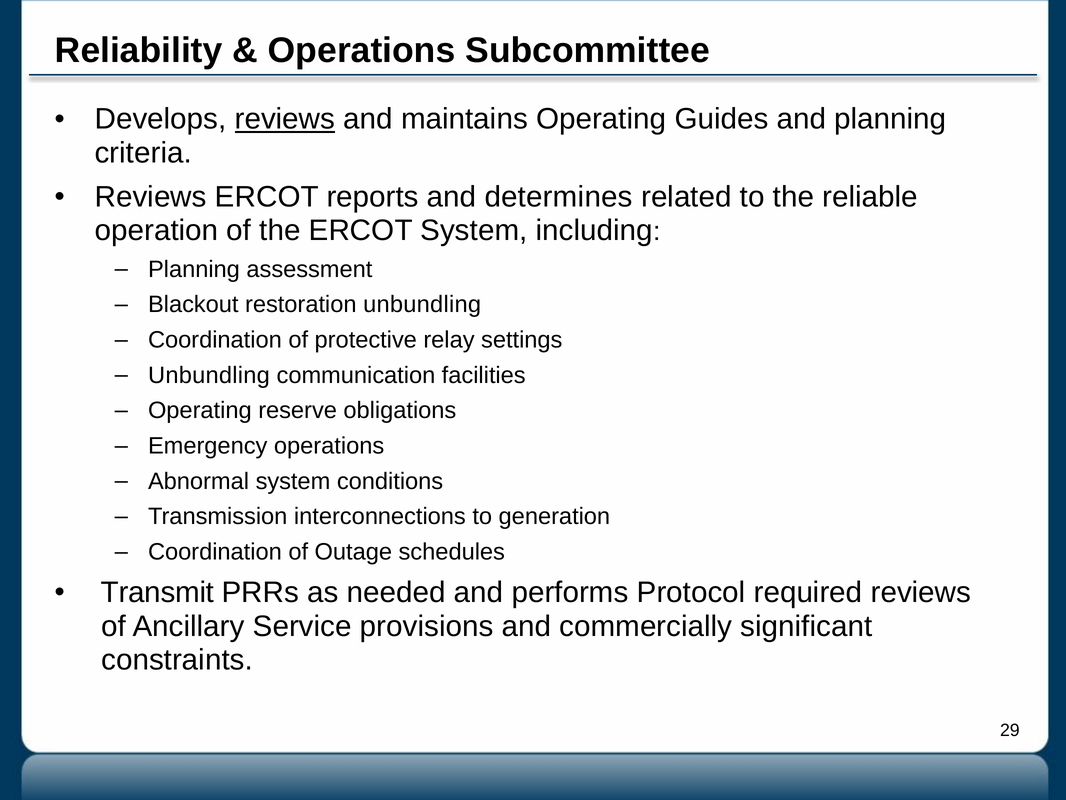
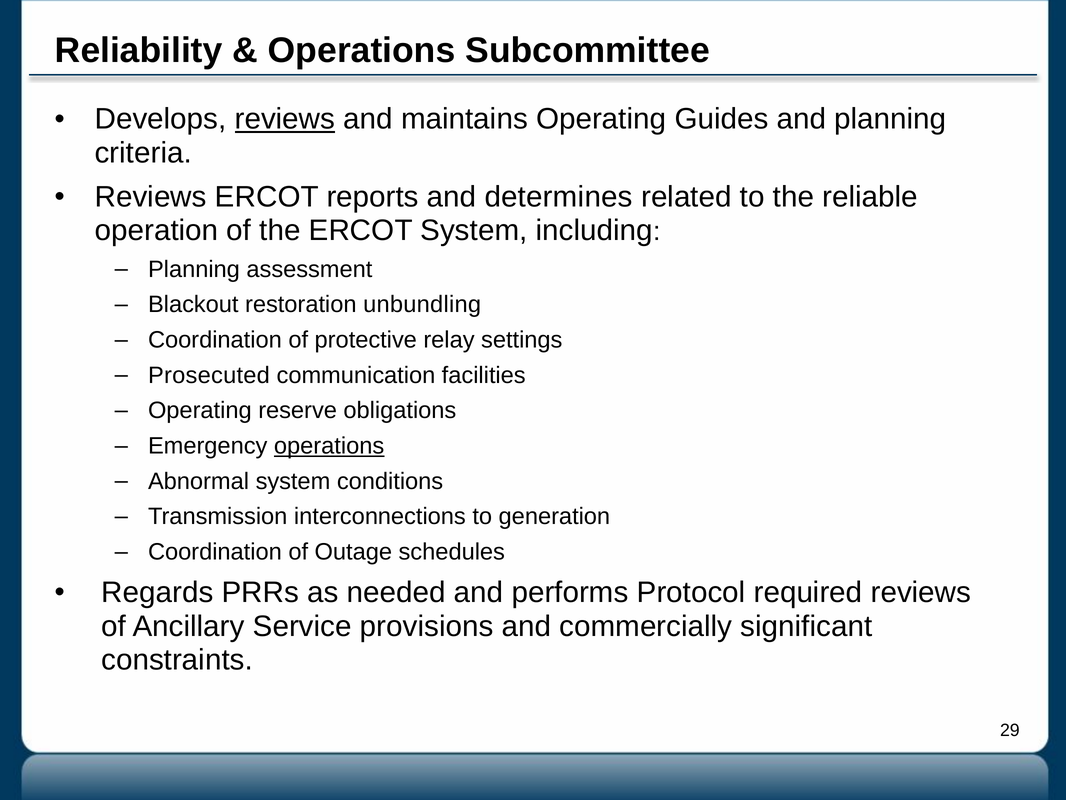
Unbundling at (209, 375): Unbundling -> Prosecuted
operations at (329, 446) underline: none -> present
Transmit: Transmit -> Regards
